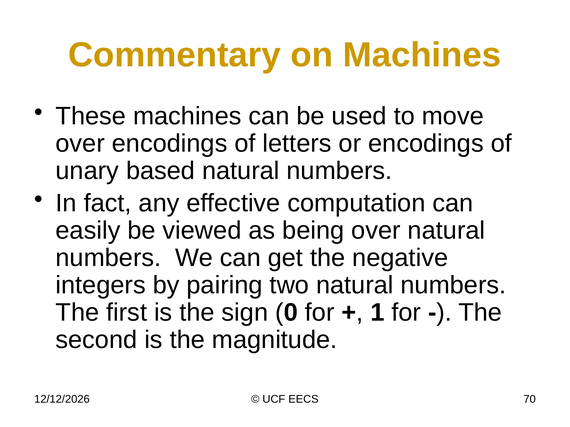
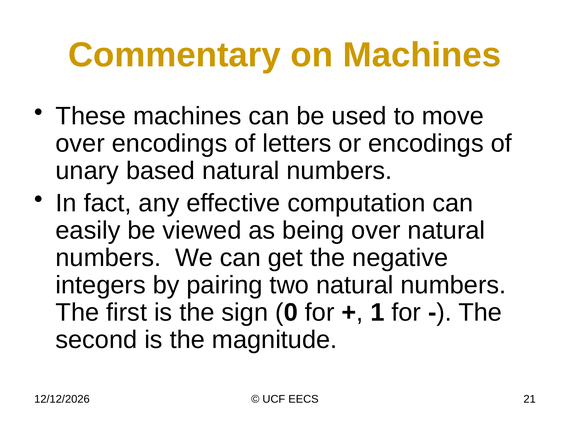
70: 70 -> 21
